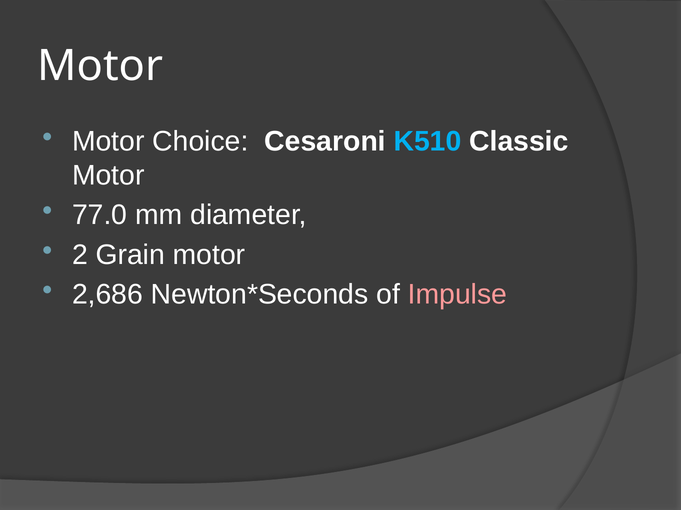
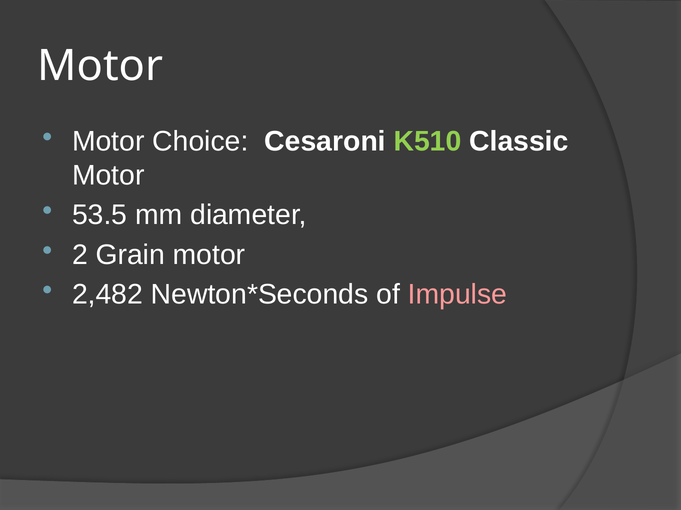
K510 colour: light blue -> light green
77.0: 77.0 -> 53.5
2,686: 2,686 -> 2,482
